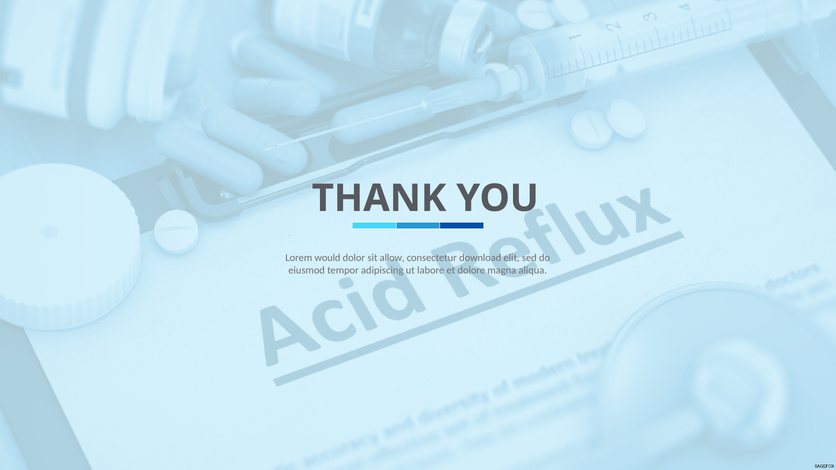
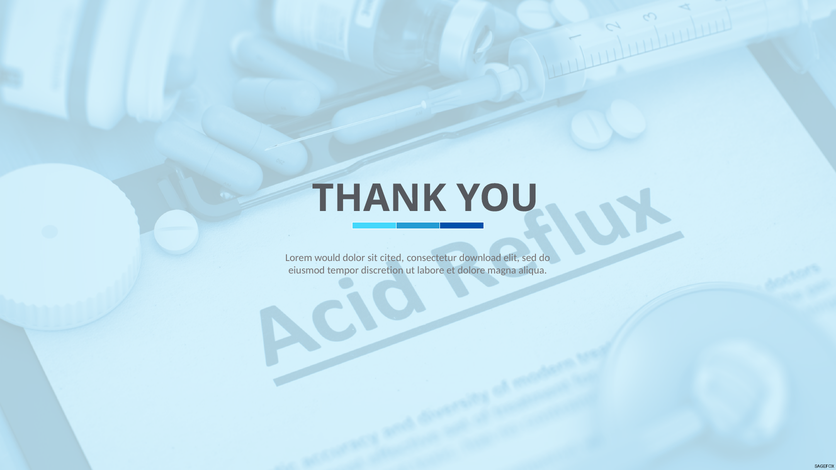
allow: allow -> cited
adipiscing: adipiscing -> discretion
